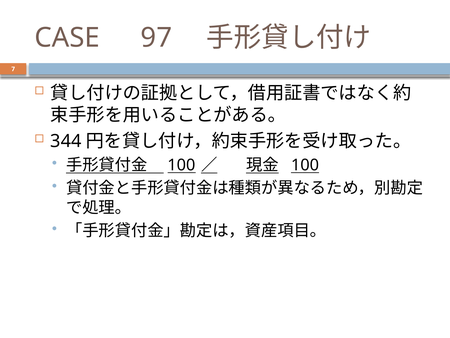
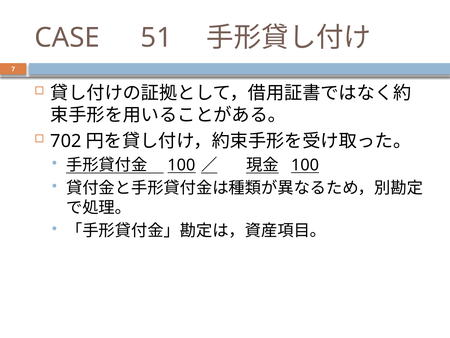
97: 97 -> 51
344: 344 -> 702
